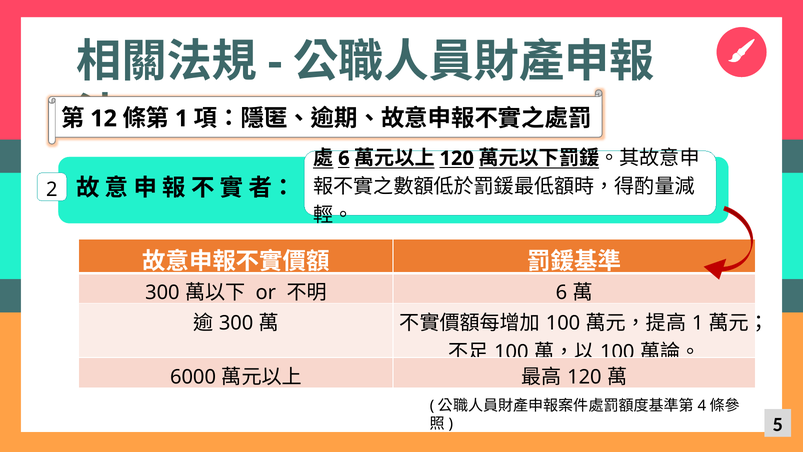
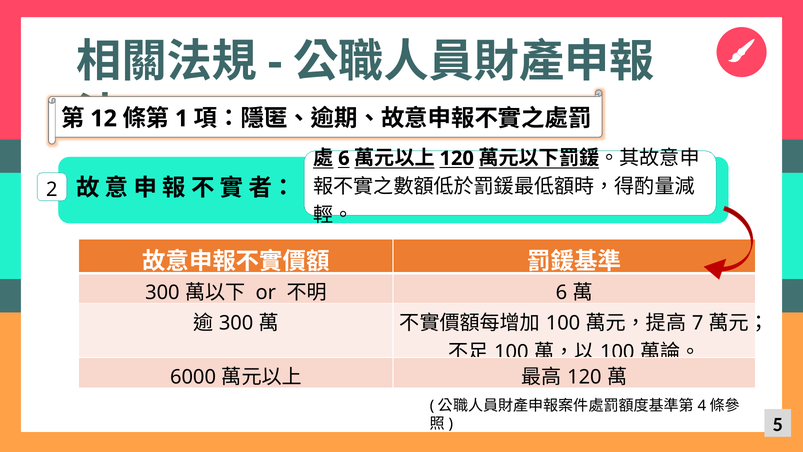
1 at (698, 323): 1 -> 7
